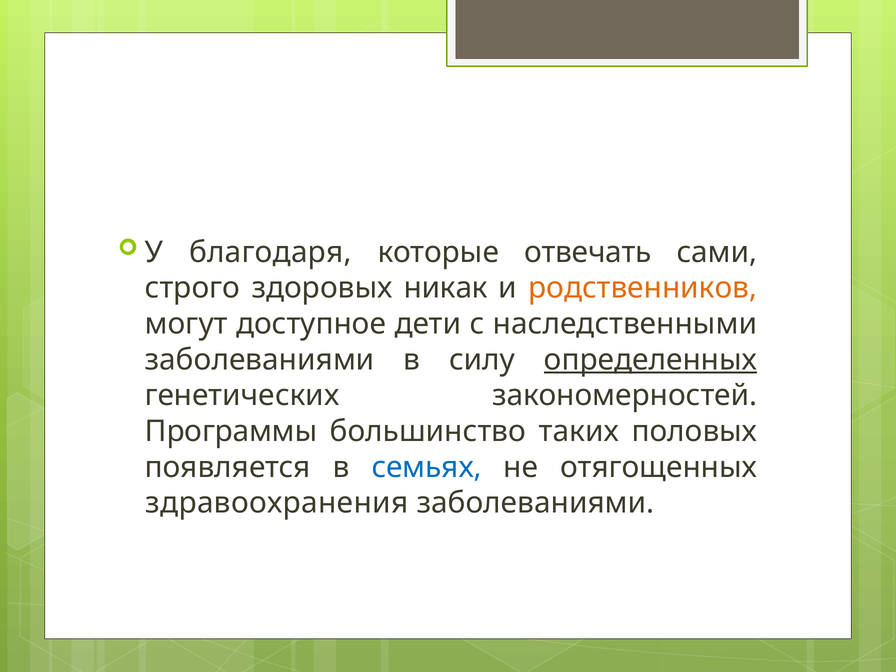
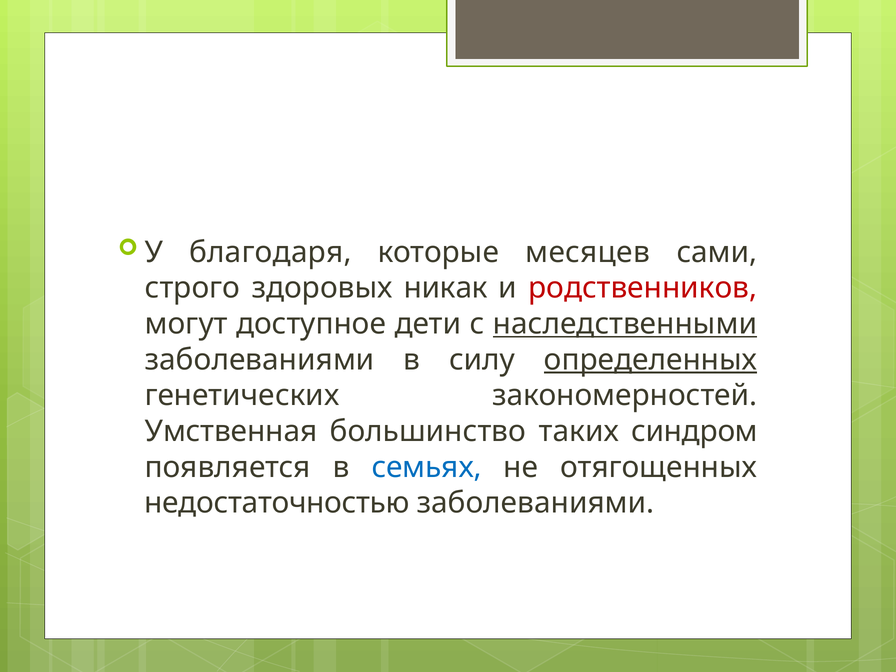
отвечать: отвечать -> месяцев
родственников colour: orange -> red
наследственными underline: none -> present
Программы: Программы -> Умственная
половых: половых -> синдром
здравоохранения: здравоохранения -> недостаточностью
